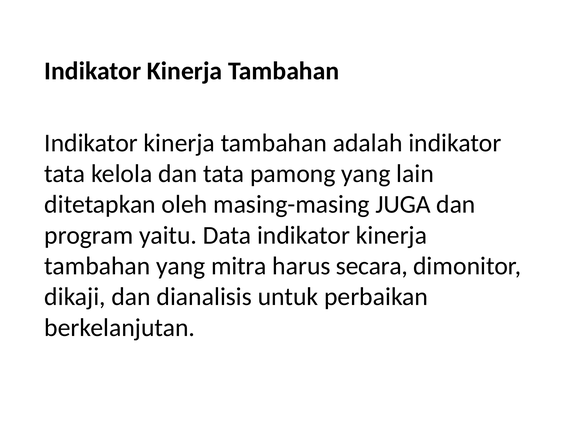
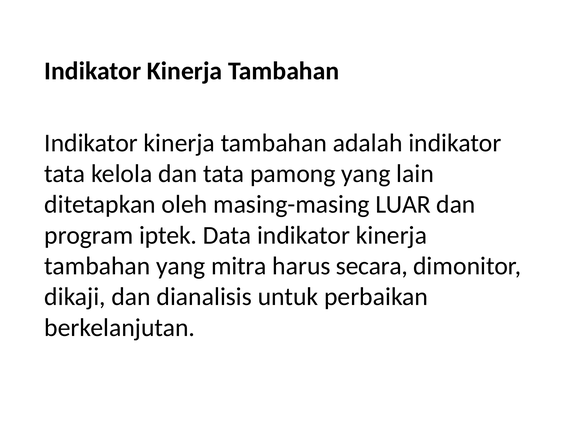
JUGA: JUGA -> LUAR
yaitu: yaitu -> iptek
